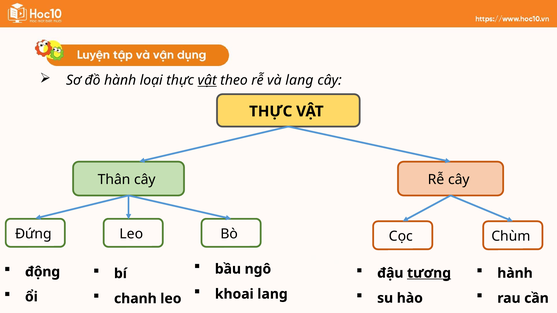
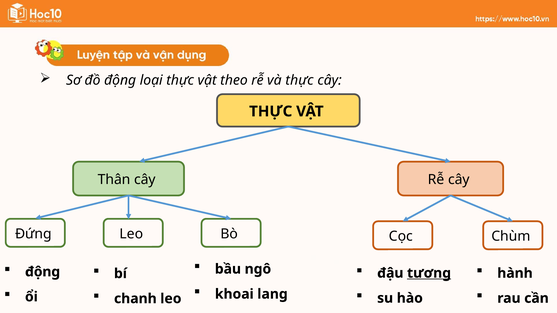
đồ hành: hành -> động
vật at (207, 80) underline: present -> none
và lang: lang -> thực
